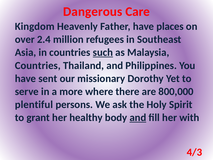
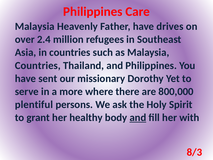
Dangerous at (93, 12): Dangerous -> Philippines
Kingdom at (35, 26): Kingdom -> Malaysia
places: places -> drives
such underline: present -> none
4/3: 4/3 -> 8/3
